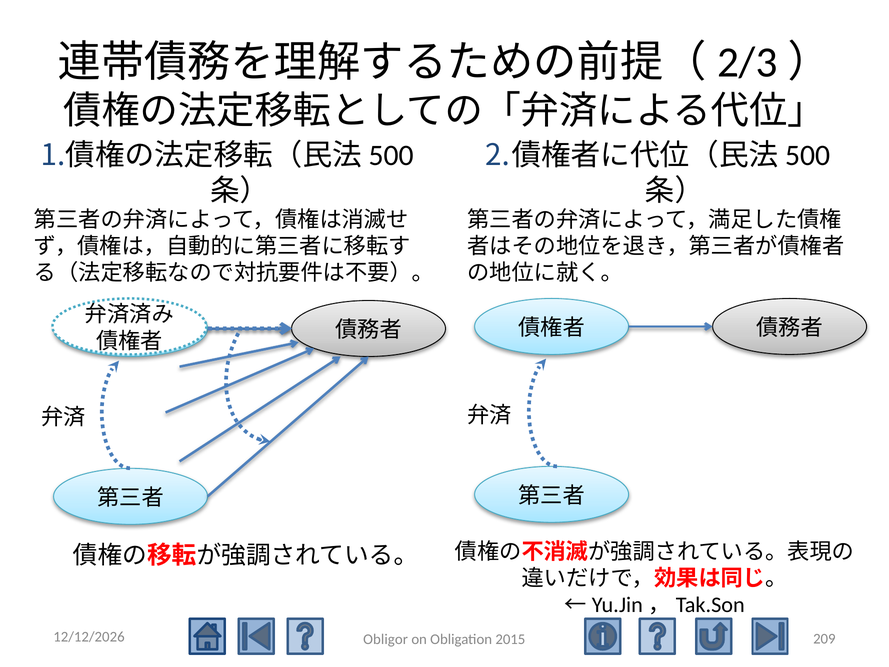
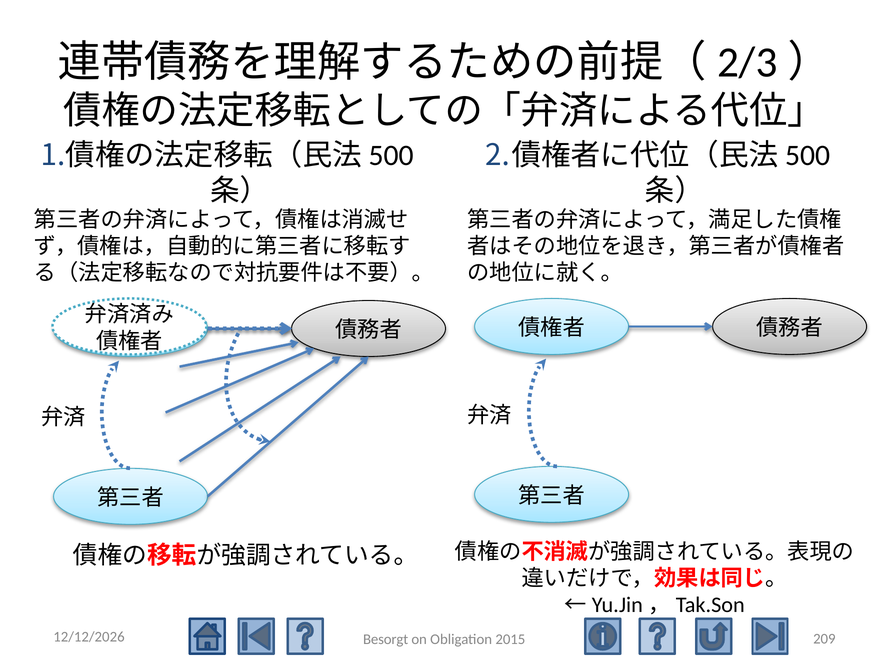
Obligor: Obligor -> Besorgt
